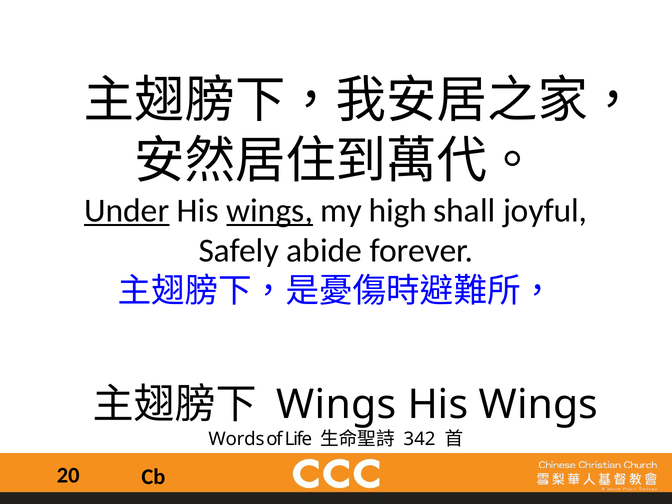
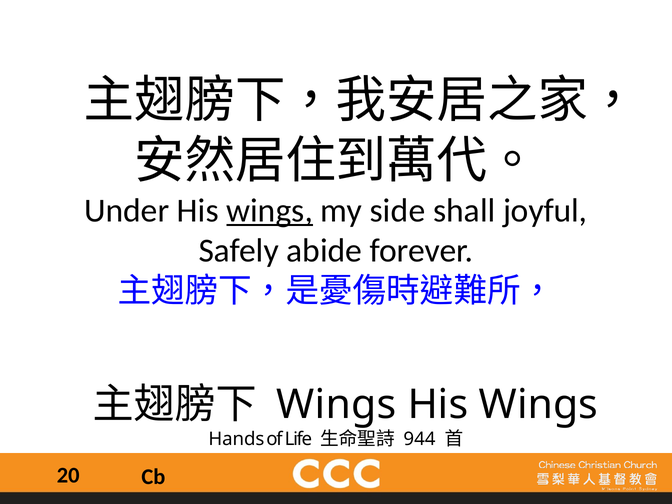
Under underline: present -> none
high: high -> side
Words: Words -> Hands
342: 342 -> 944
